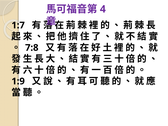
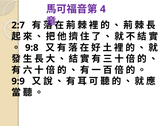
1:7: 1:7 -> 2:7
7:8: 7:8 -> 9:8
1:9: 1:9 -> 9:9
